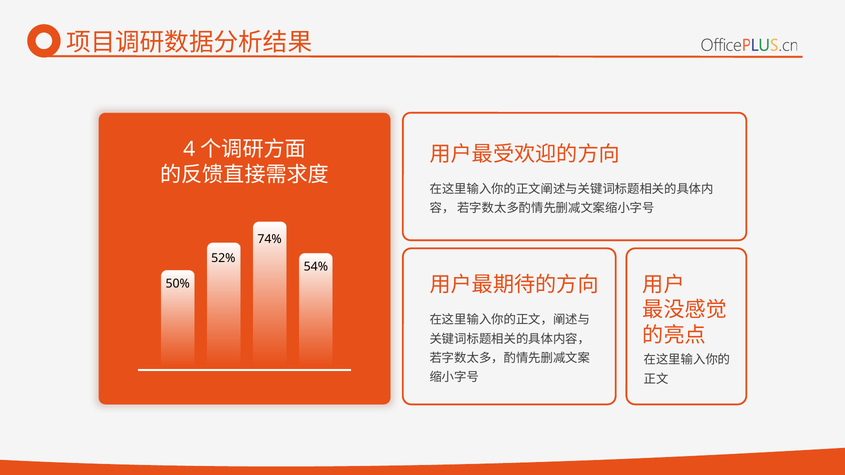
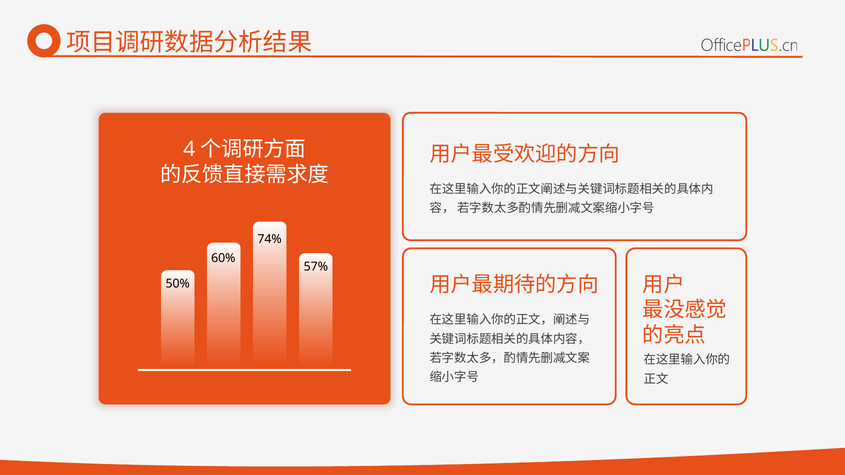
52%: 52% -> 60%
54%: 54% -> 57%
